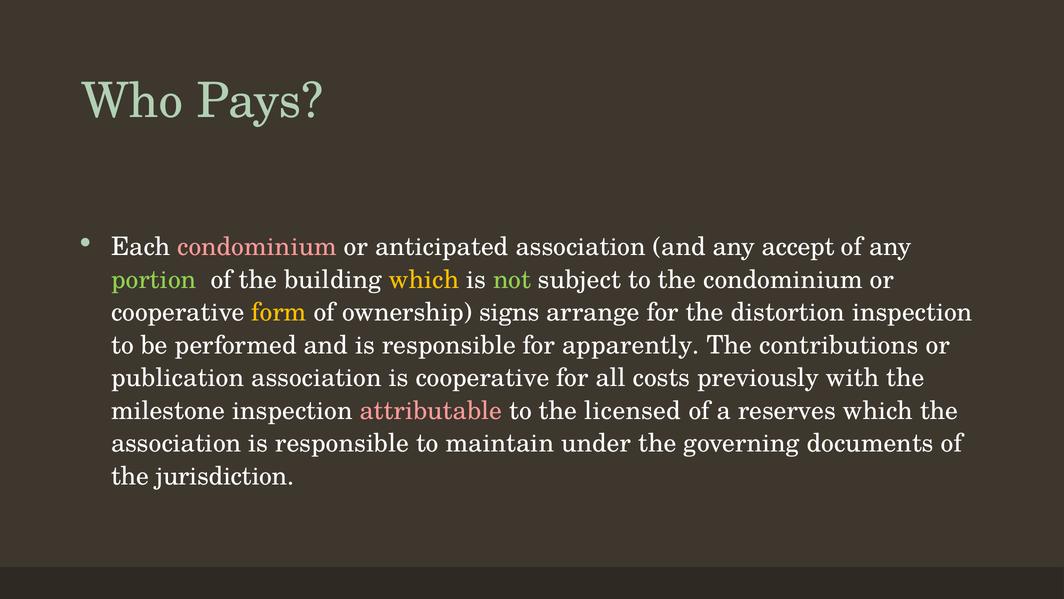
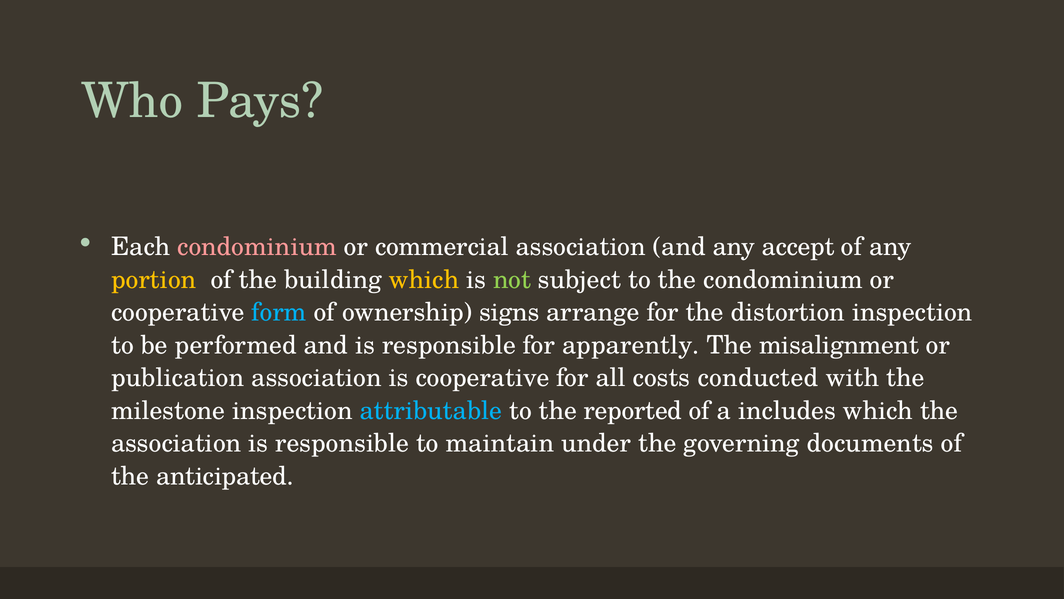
anticipated: anticipated -> commercial
portion colour: light green -> yellow
form colour: yellow -> light blue
contributions: contributions -> misalignment
previously: previously -> conducted
attributable colour: pink -> light blue
licensed: licensed -> reported
reserves: reserves -> includes
jurisdiction: jurisdiction -> anticipated
